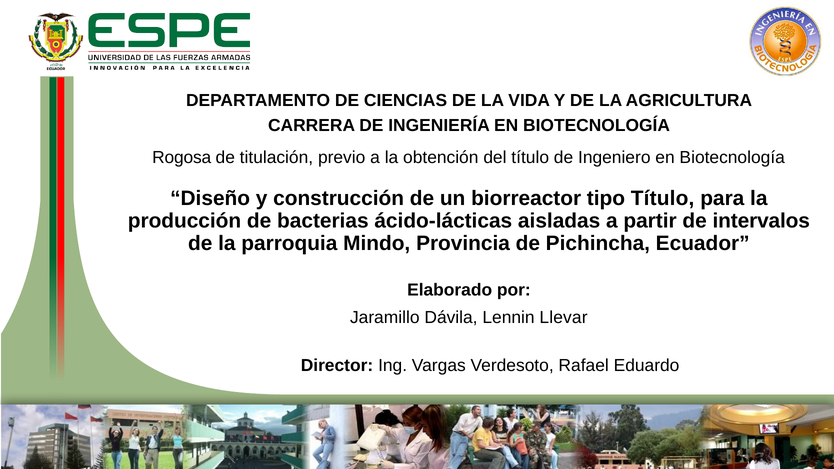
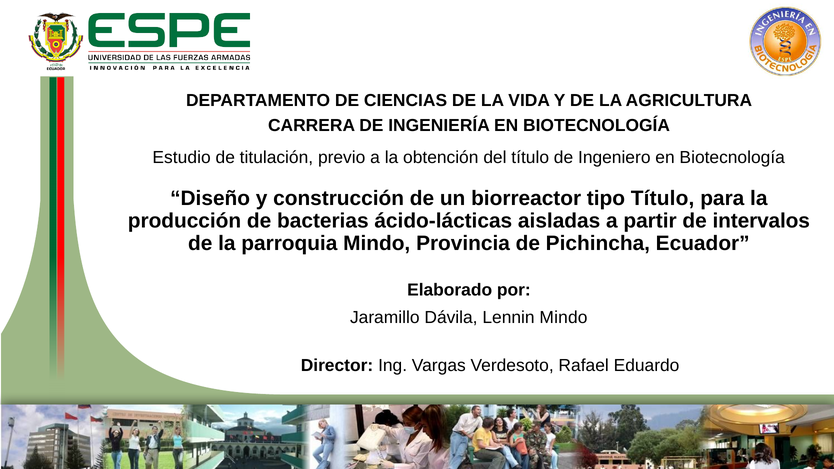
Rogosa: Rogosa -> Estudio
Lennin Llevar: Llevar -> Mindo
